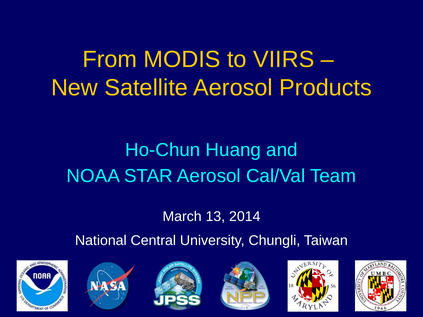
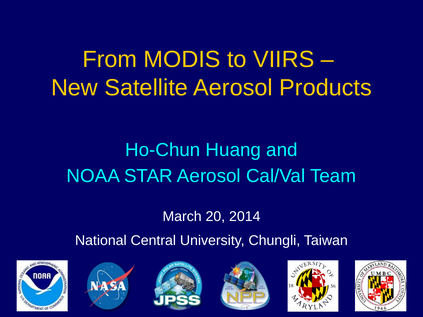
13: 13 -> 20
